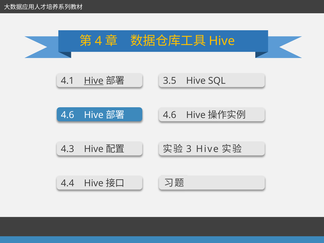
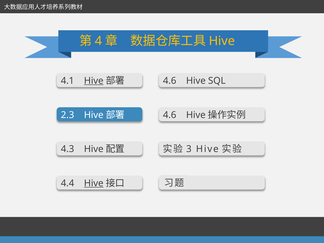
3.5 at (170, 81): 3.5 -> 4.6
4.6 at (67, 115): 4.6 -> 2.3
Hive at (94, 183) underline: none -> present
